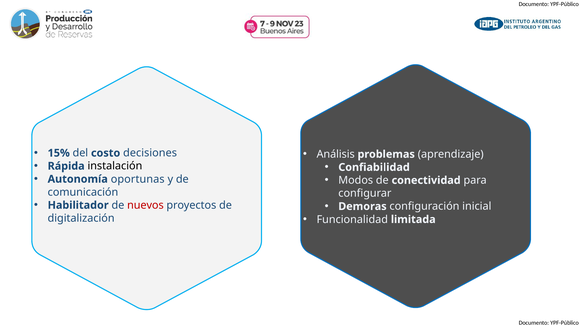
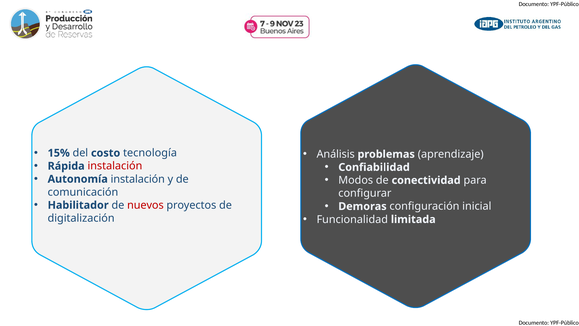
decisiones: decisiones -> tecnología
instalación at (115, 166) colour: black -> red
Autonomía oportunas: oportunas -> instalación
